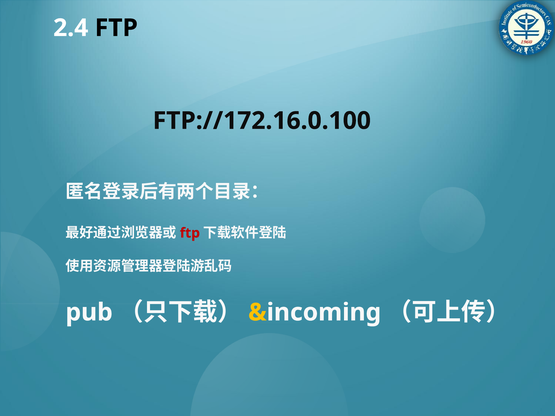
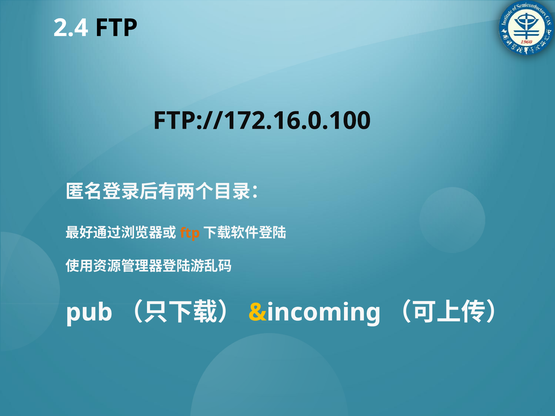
ftp at (190, 233) colour: red -> orange
